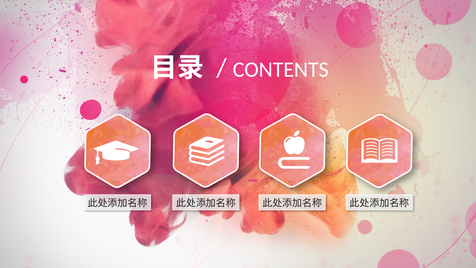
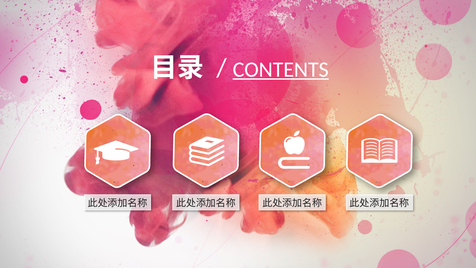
CONTENTS underline: none -> present
